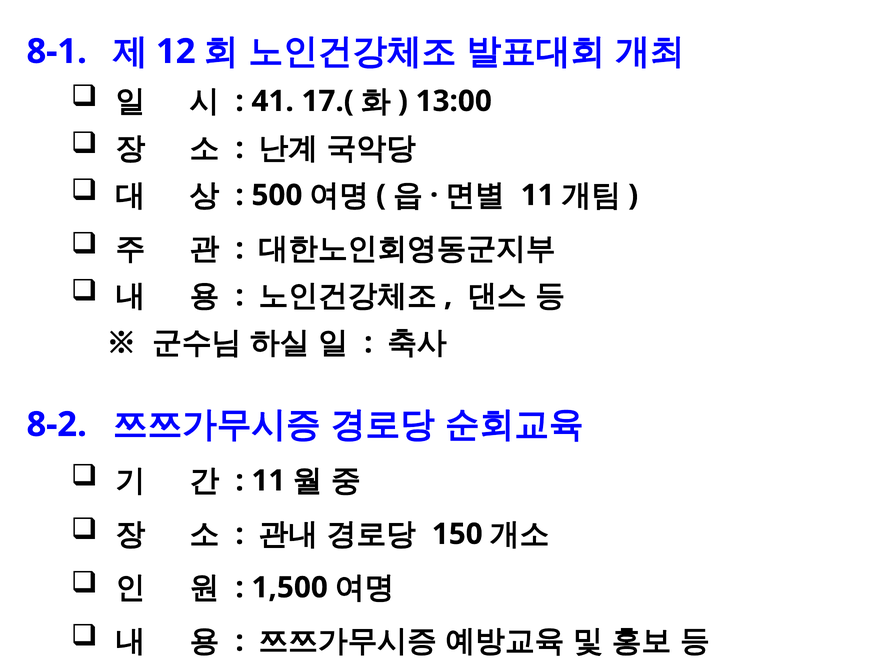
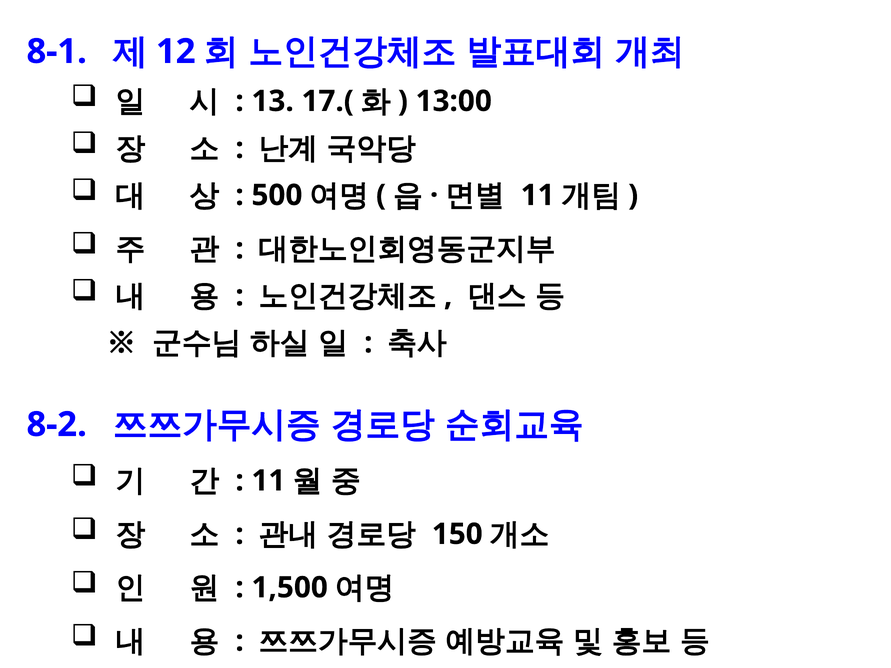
41: 41 -> 13
